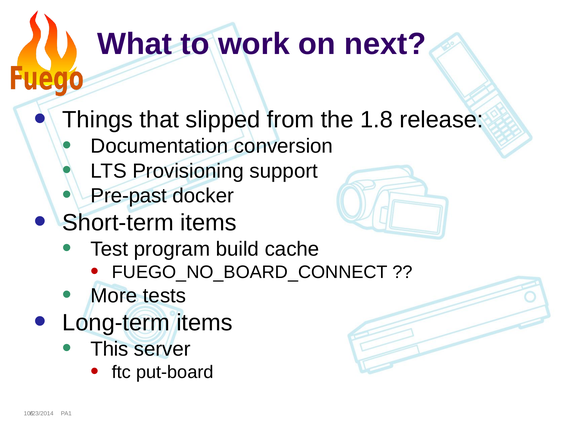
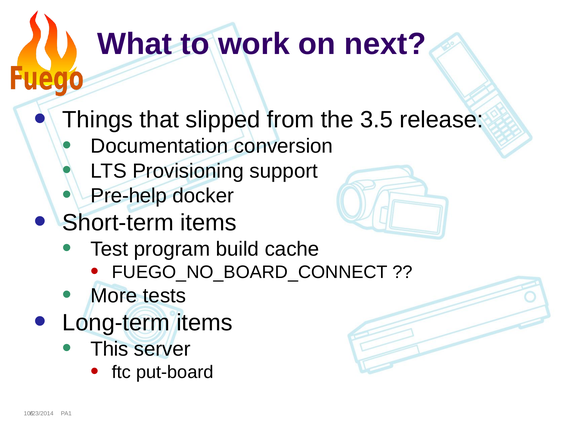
1.8: 1.8 -> 3.5
Pre-past: Pre-past -> Pre-help
